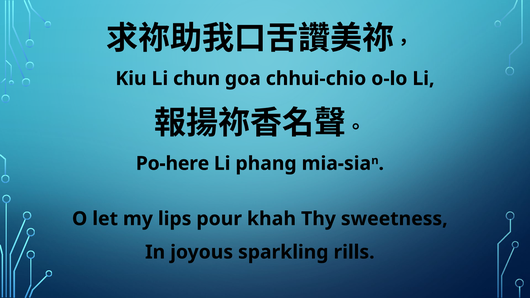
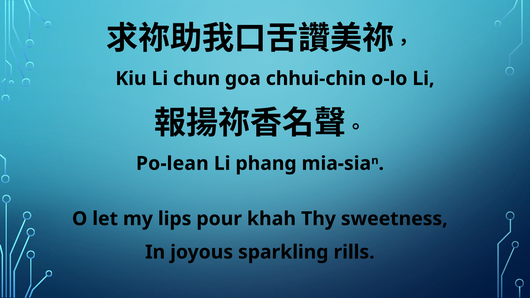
chhui-chio: chhui-chio -> chhui-chin
Po-here: Po-here -> Po-lean
